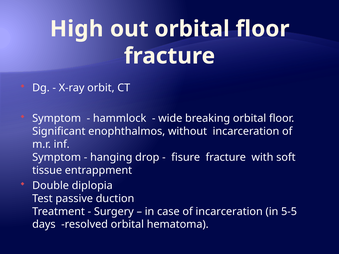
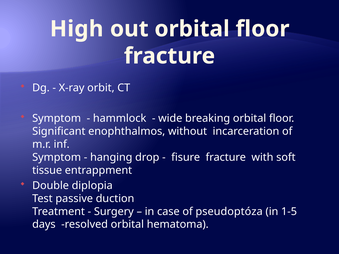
of incarceration: incarceration -> pseudoptóza
5-5: 5-5 -> 1-5
